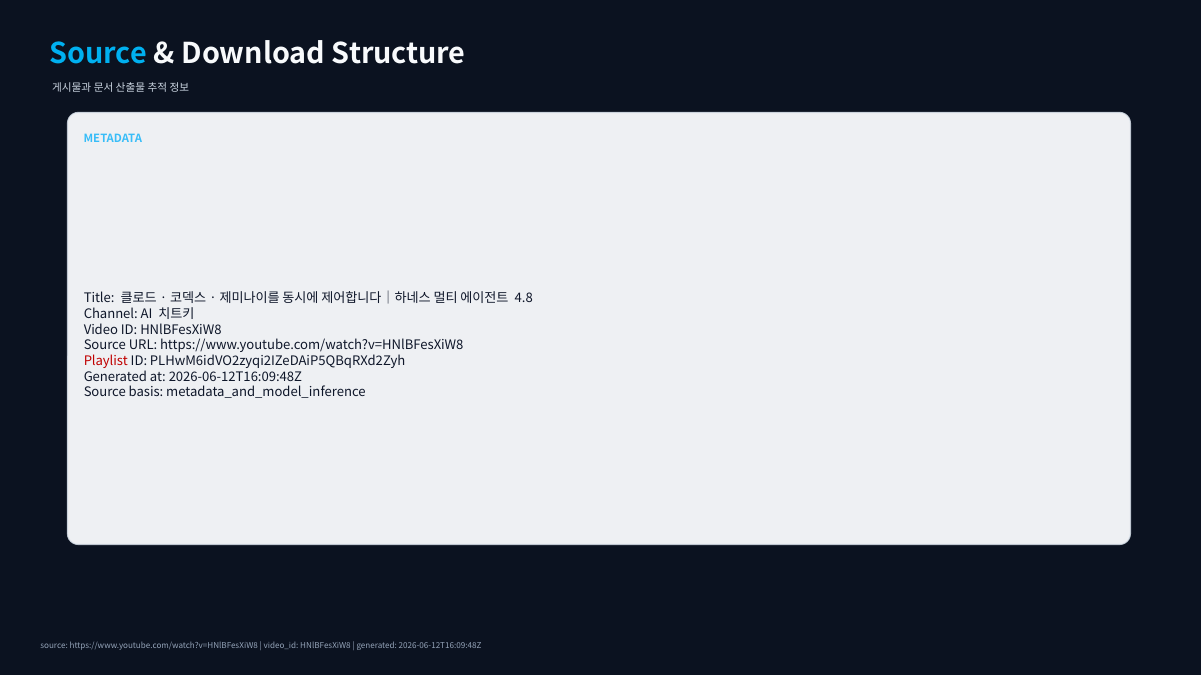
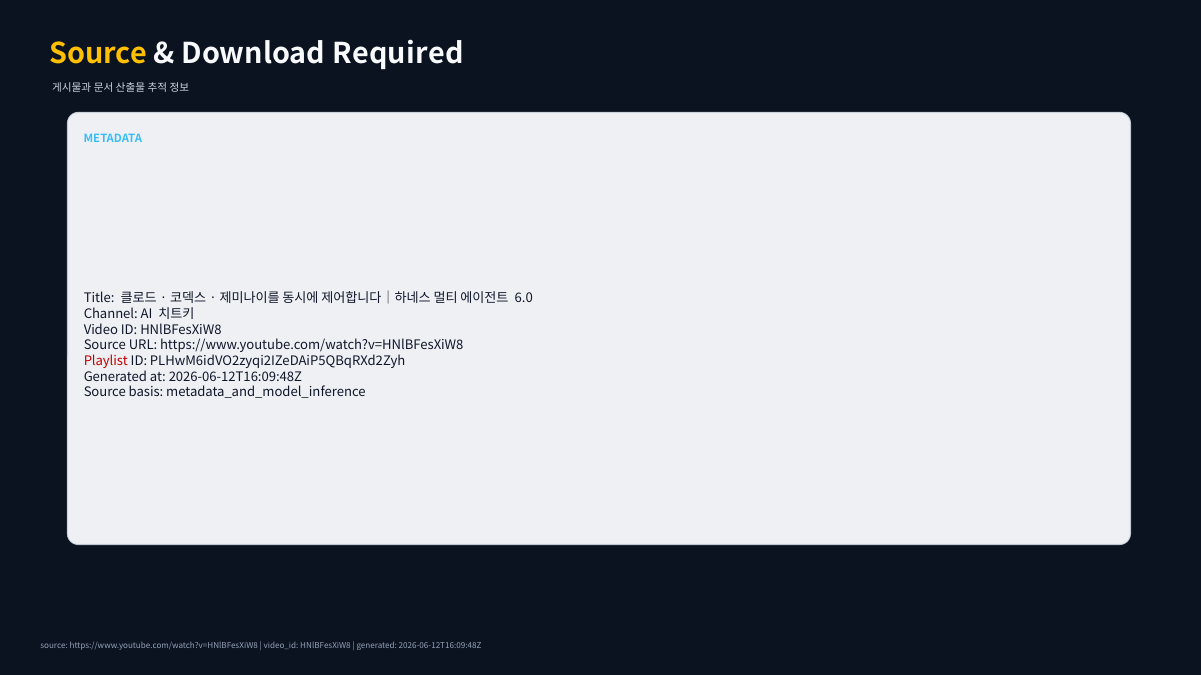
Source at (98, 54) colour: light blue -> yellow
Structure: Structure -> Required
4.8: 4.8 -> 6.0
